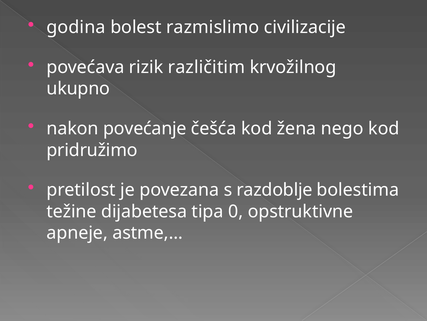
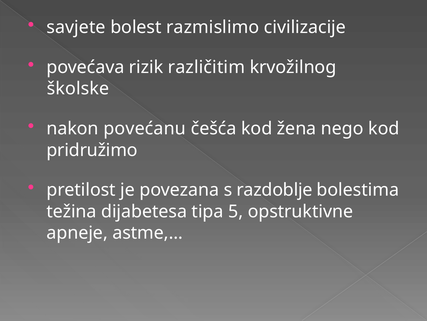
godina: godina -> savjete
ukupno: ukupno -> školske
povećanje: povećanje -> povećanu
težine: težine -> težina
0: 0 -> 5
